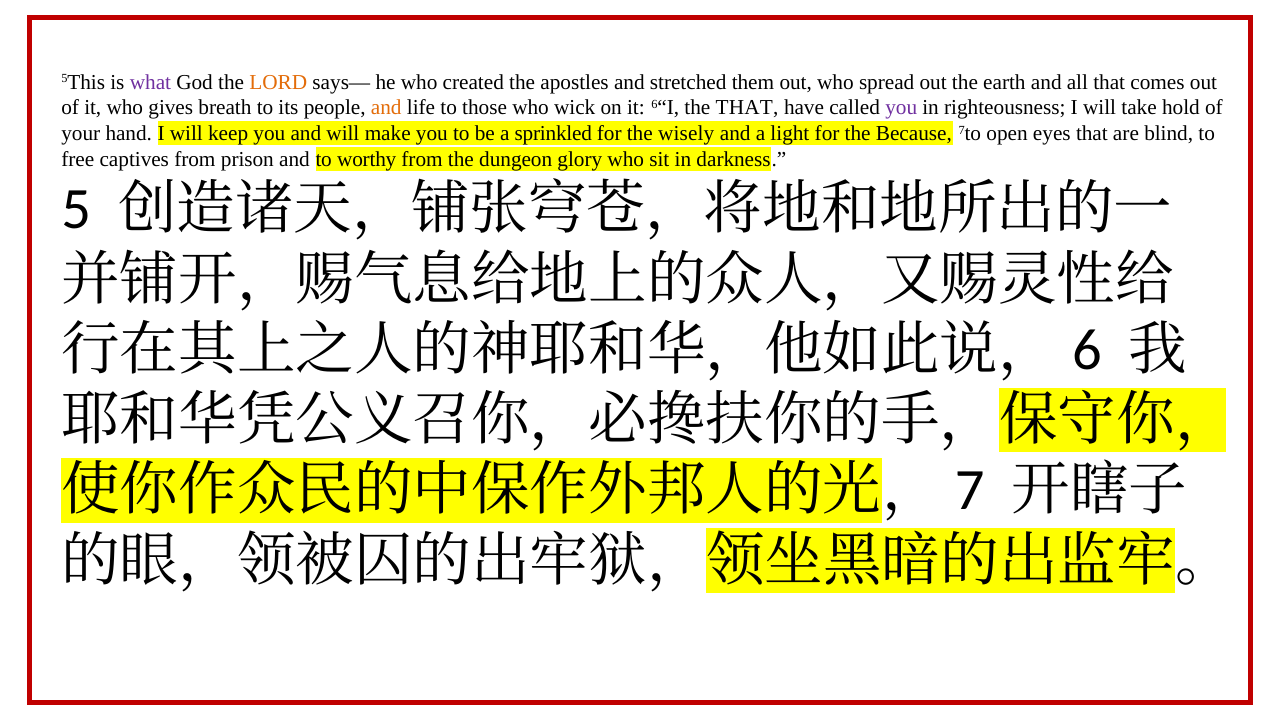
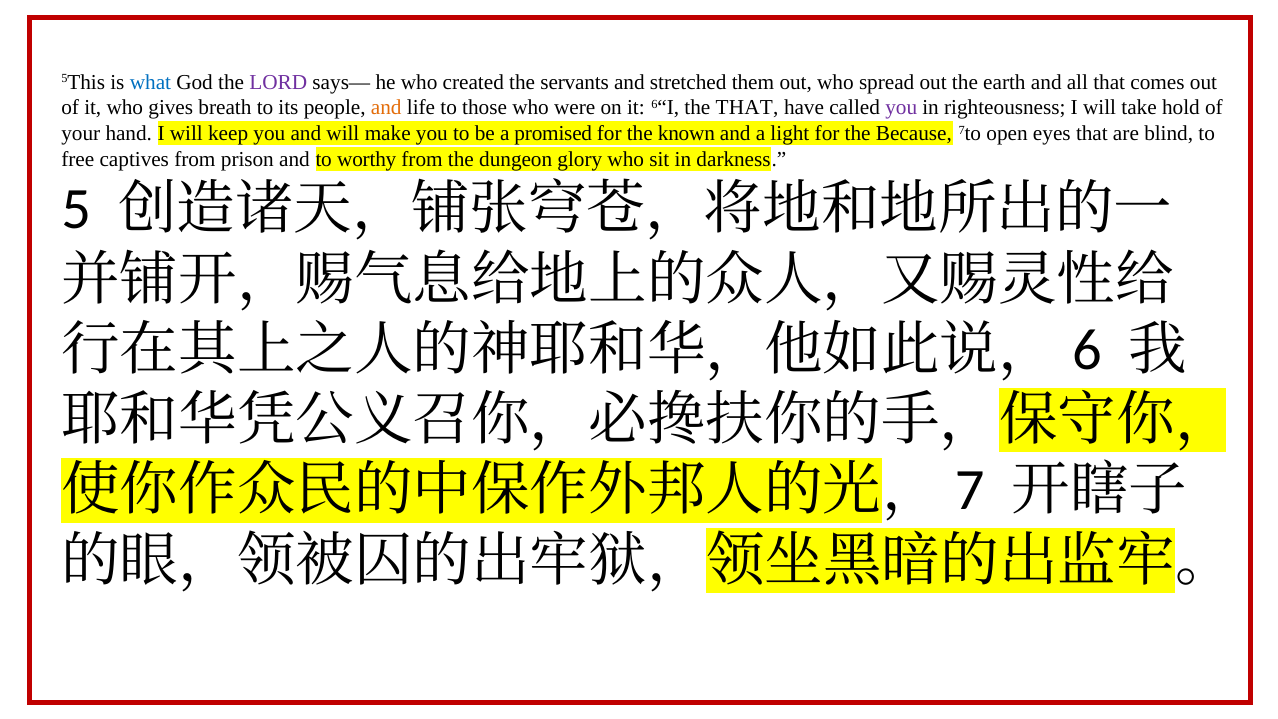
what colour: purple -> blue
LORD colour: orange -> purple
apostles: apostles -> servants
wick: wick -> were
sprinkled: sprinkled -> promised
wisely: wisely -> known
